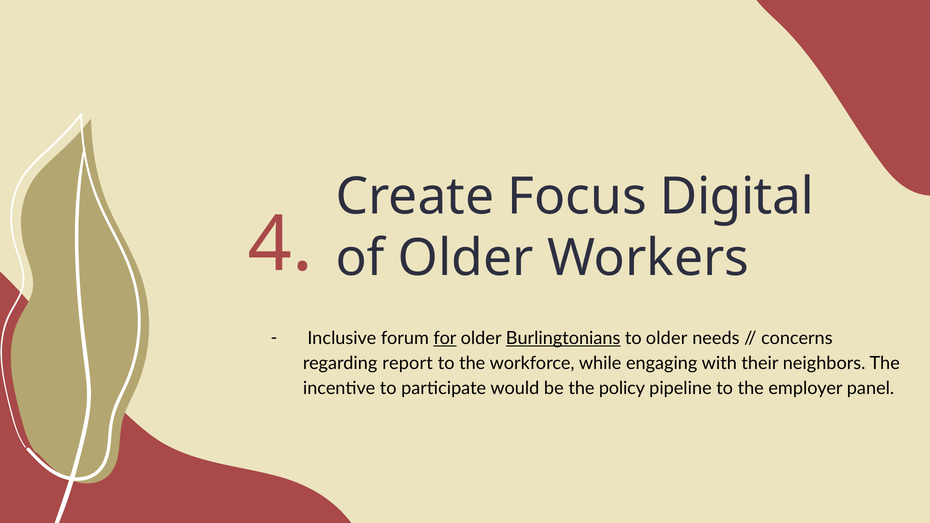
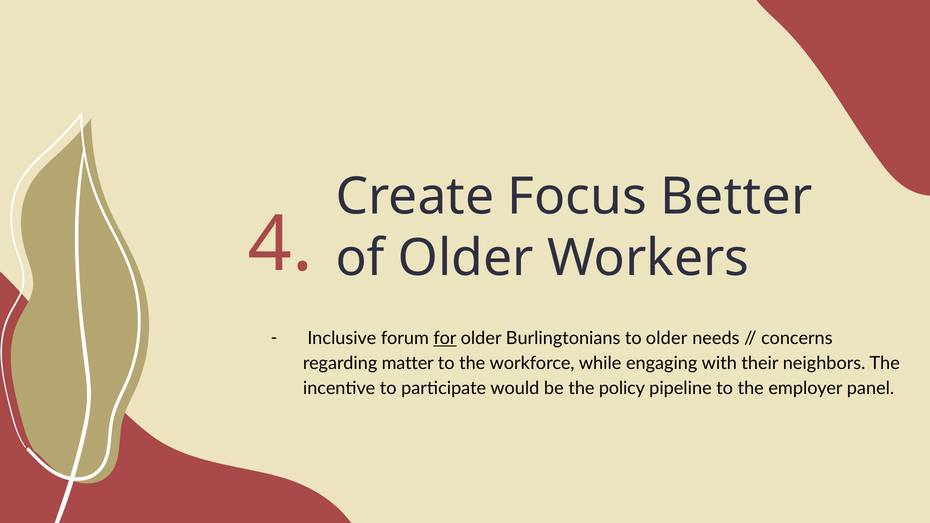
Digital: Digital -> Better
Burlingtonians underline: present -> none
report: report -> matter
